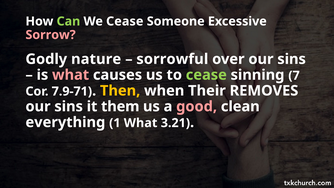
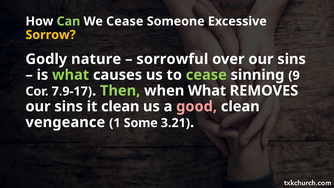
Sorrow colour: pink -> yellow
what at (71, 75) colour: pink -> light green
7: 7 -> 9
7.9-71: 7.9-71 -> 7.9-17
Then colour: yellow -> light green
when Their: Their -> What
it them: them -> clean
everything: everything -> vengeance
1 What: What -> Some
